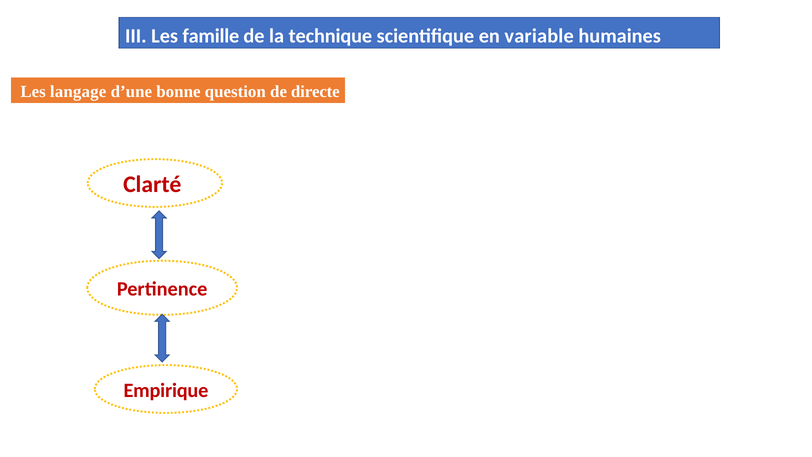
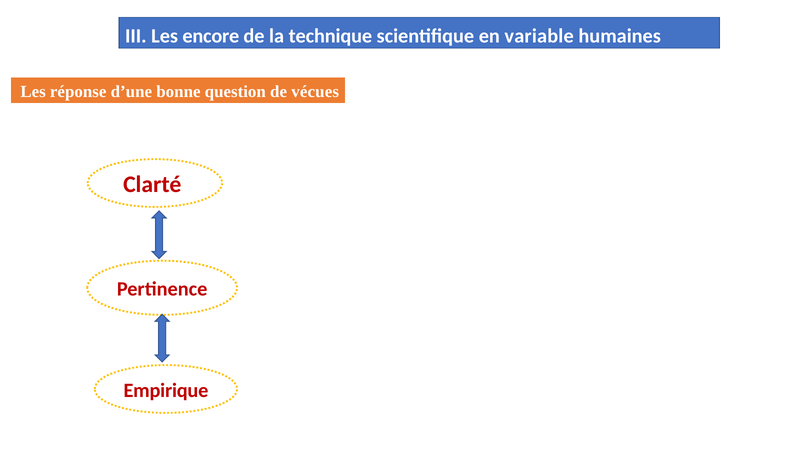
famille: famille -> encore
langage: langage -> réponse
directe: directe -> vécues
